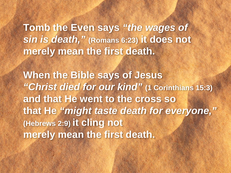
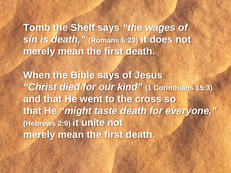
Even: Even -> Shelf
cling: cling -> unite
